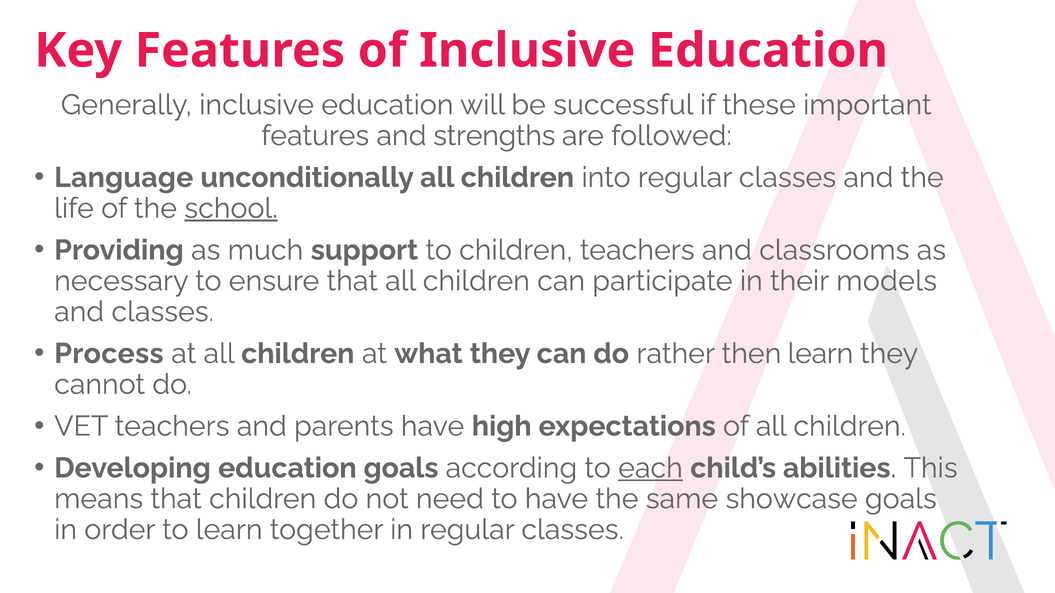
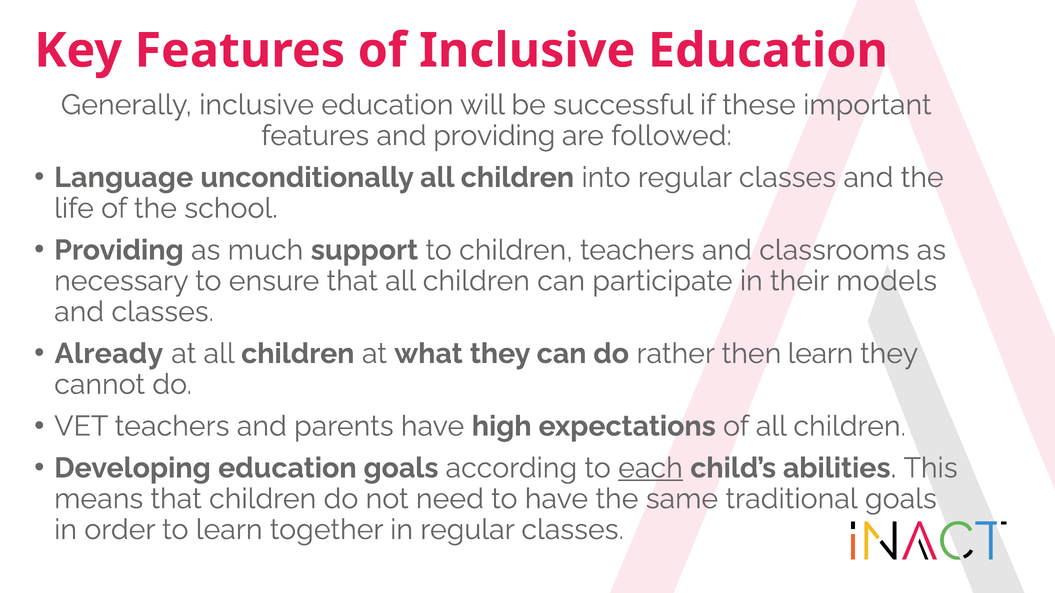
and strengths: strengths -> providing
school underline: present -> none
Process: Process -> Already
showcase: showcase -> traditional
